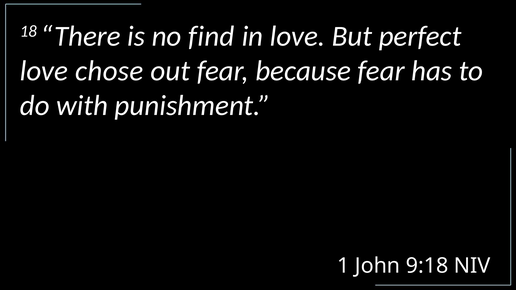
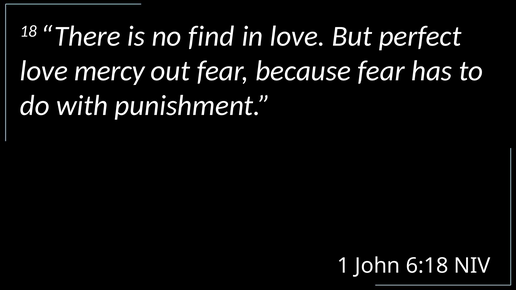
chose: chose -> mercy
9:18: 9:18 -> 6:18
